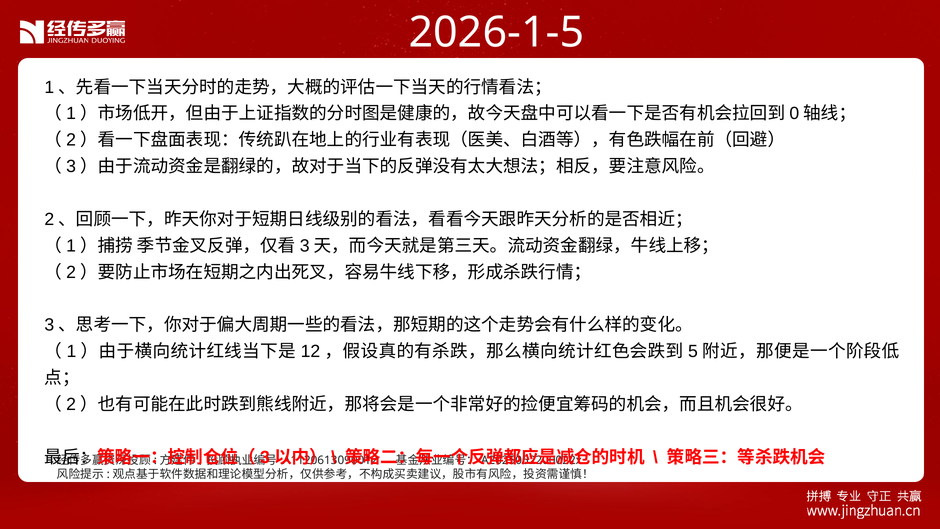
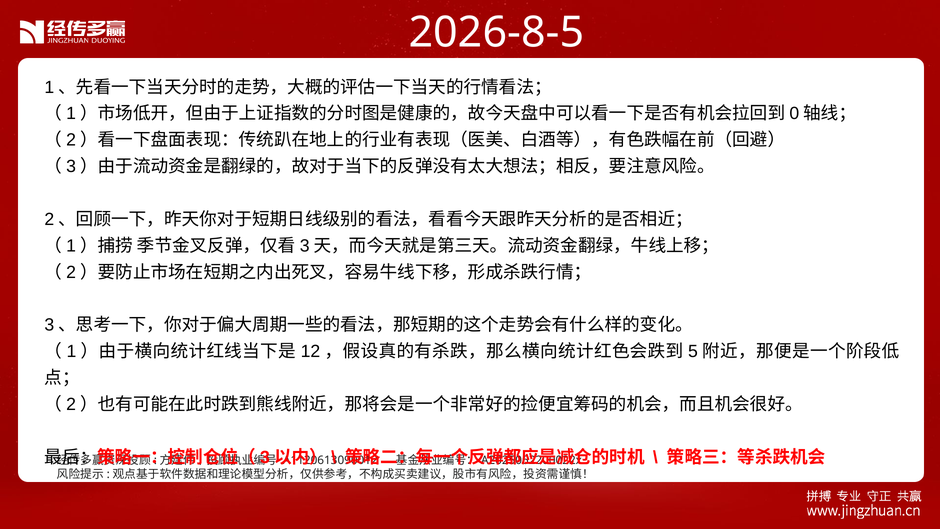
2026-1-5: 2026-1-5 -> 2026-8-5
